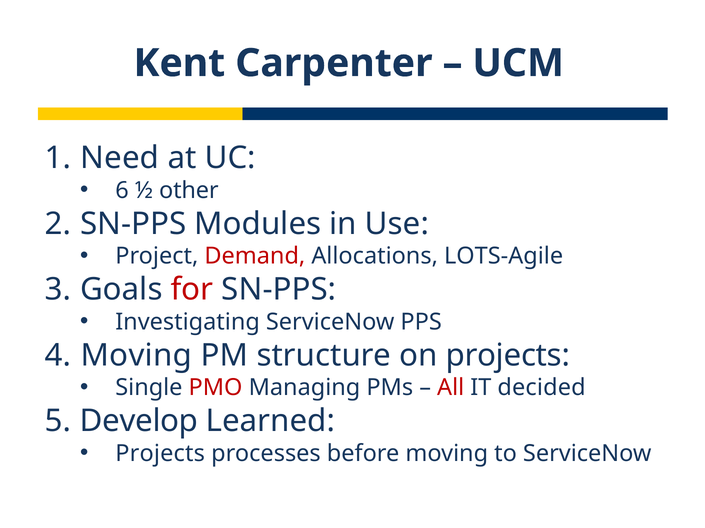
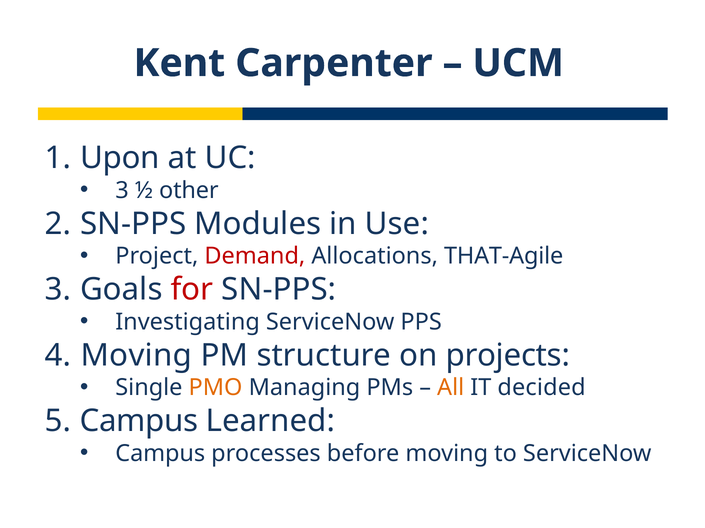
Need: Need -> Upon
6 at (122, 191): 6 -> 3
LOTS-Agile: LOTS-Agile -> THAT-Agile
PMO colour: red -> orange
All colour: red -> orange
Develop at (139, 422): Develop -> Campus
Projects at (160, 454): Projects -> Campus
